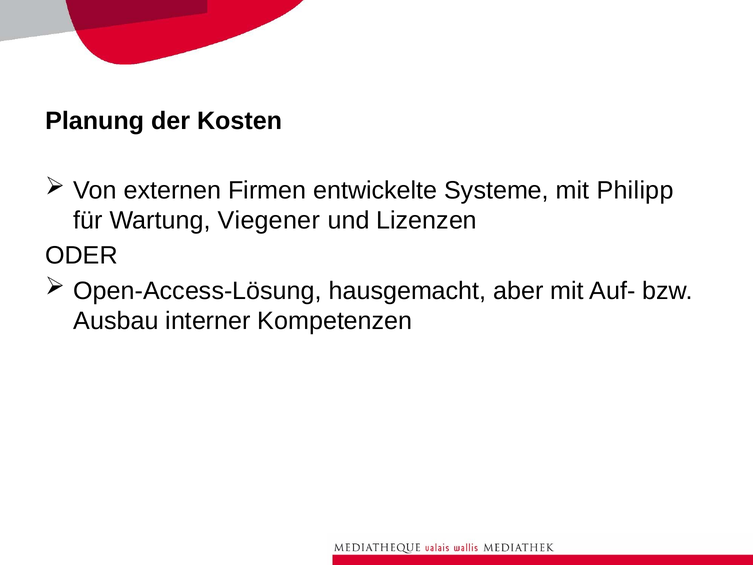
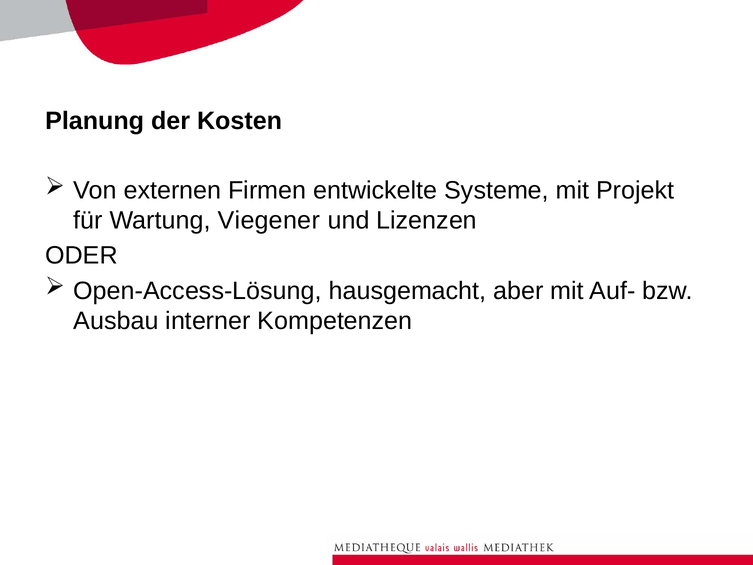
Philipp: Philipp -> Projekt
